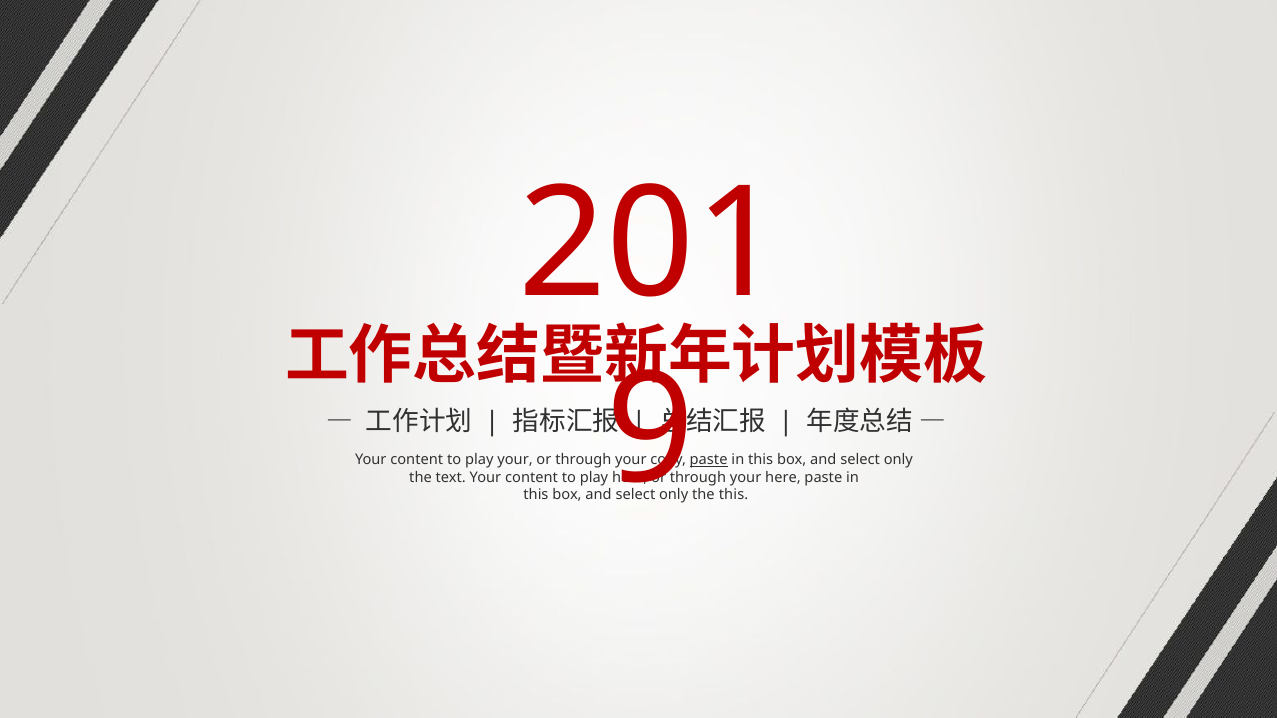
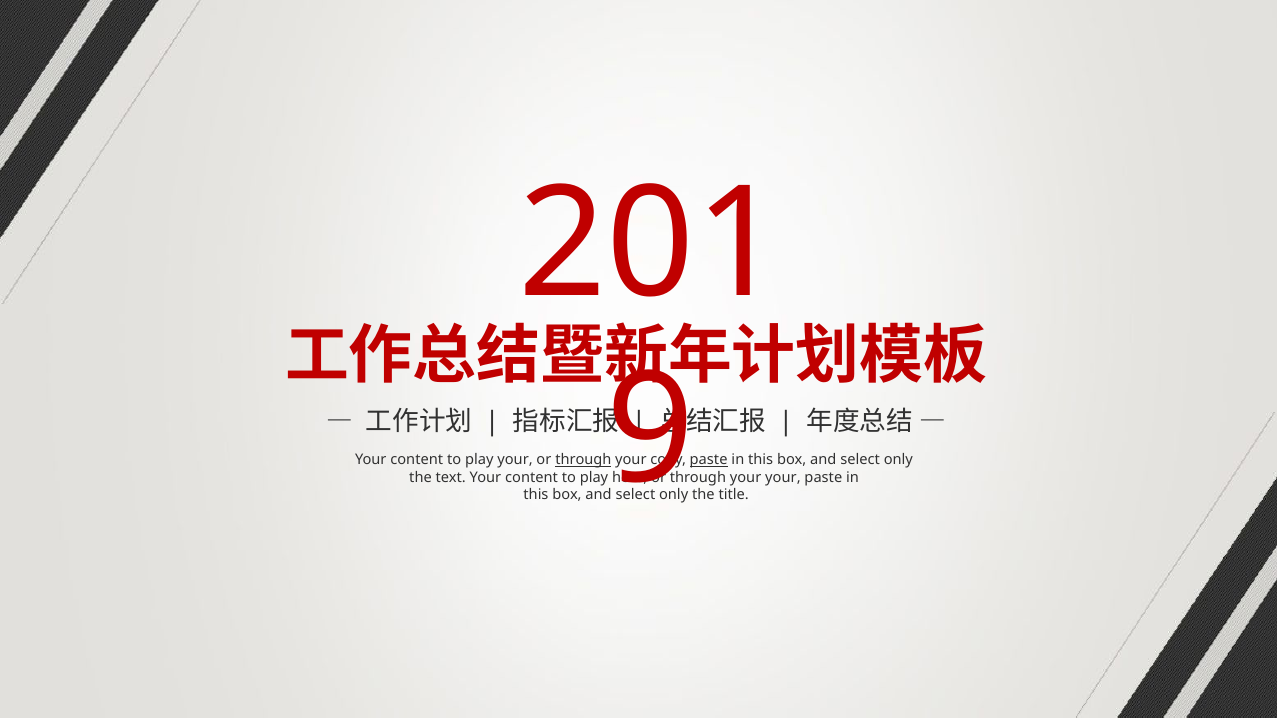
through at (583, 460) underline: none -> present
your here: here -> your
the this: this -> title
